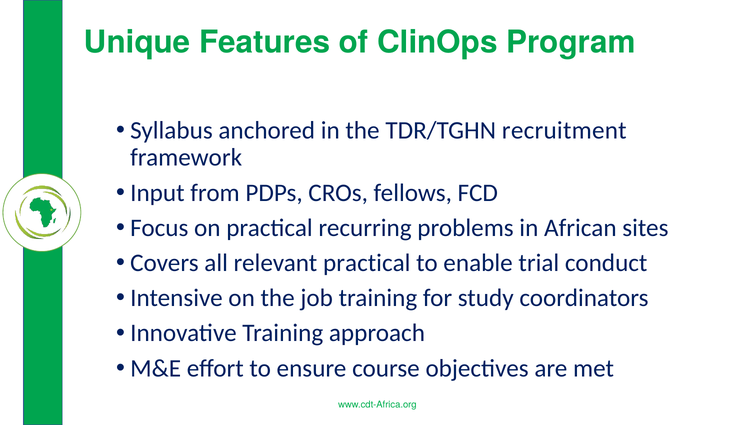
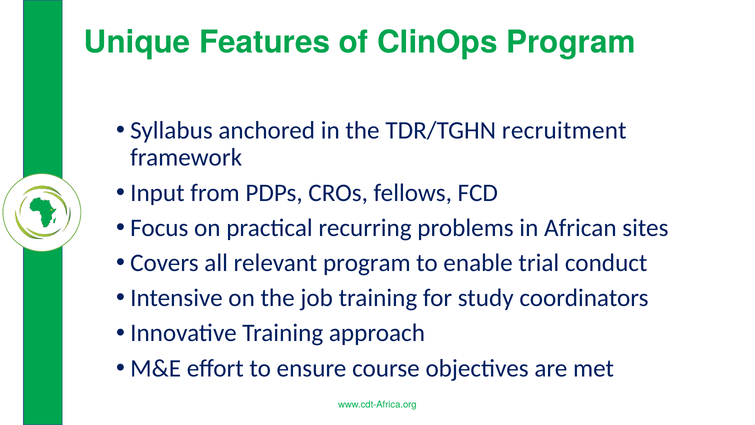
relevant practical: practical -> program
